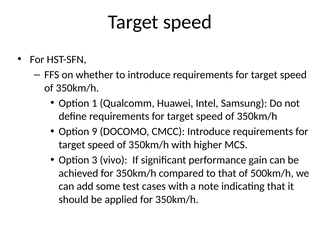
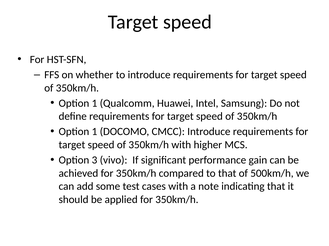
9 at (95, 132): 9 -> 1
